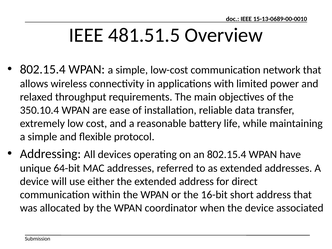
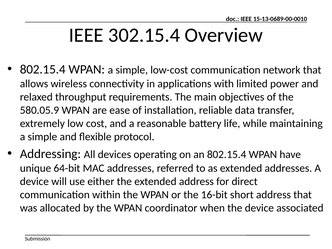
481.51.5: 481.51.5 -> 302.15.4
350.10.4: 350.10.4 -> 580.05.9
